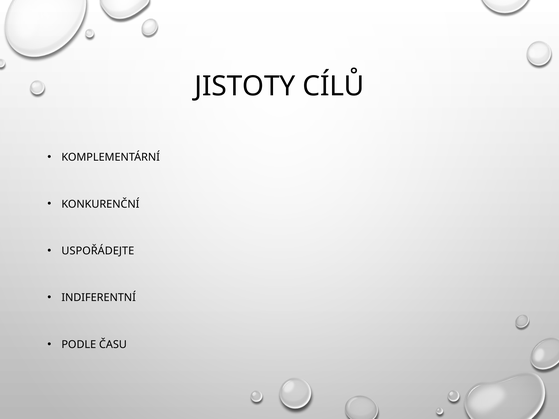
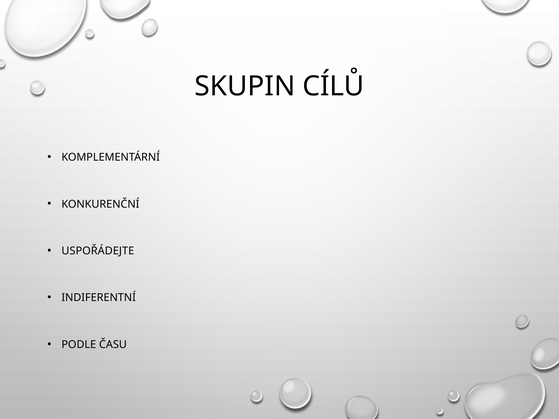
JISTOTY: JISTOTY -> SKUPIN
